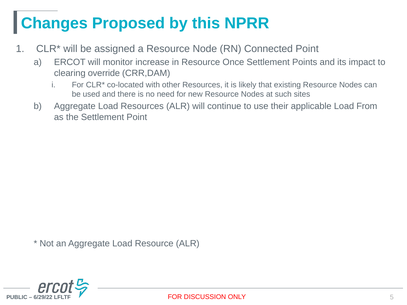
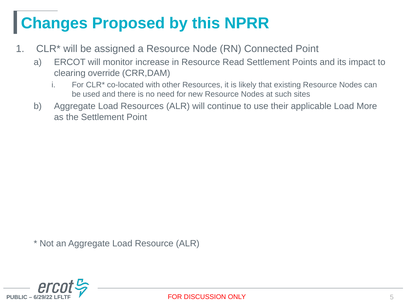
Once: Once -> Read
From: From -> More
